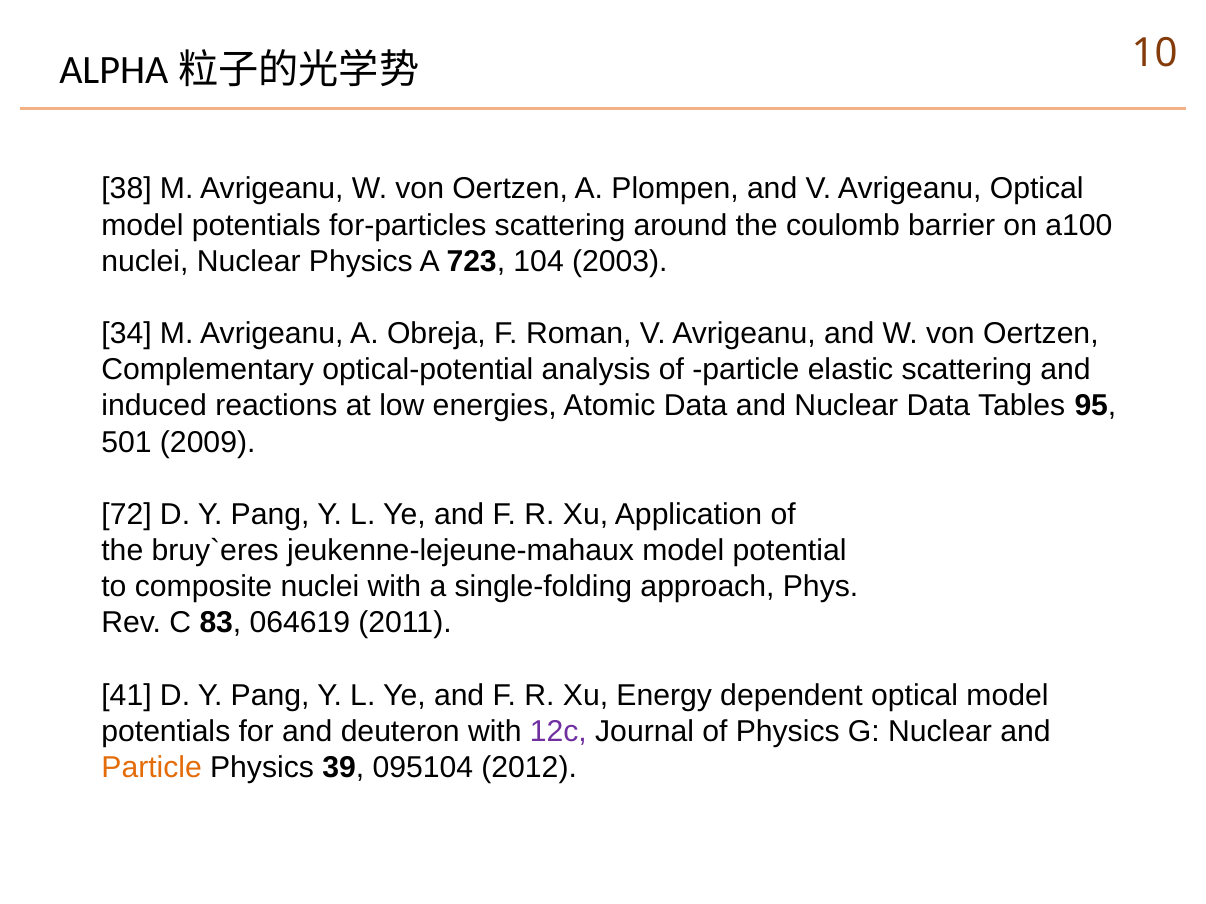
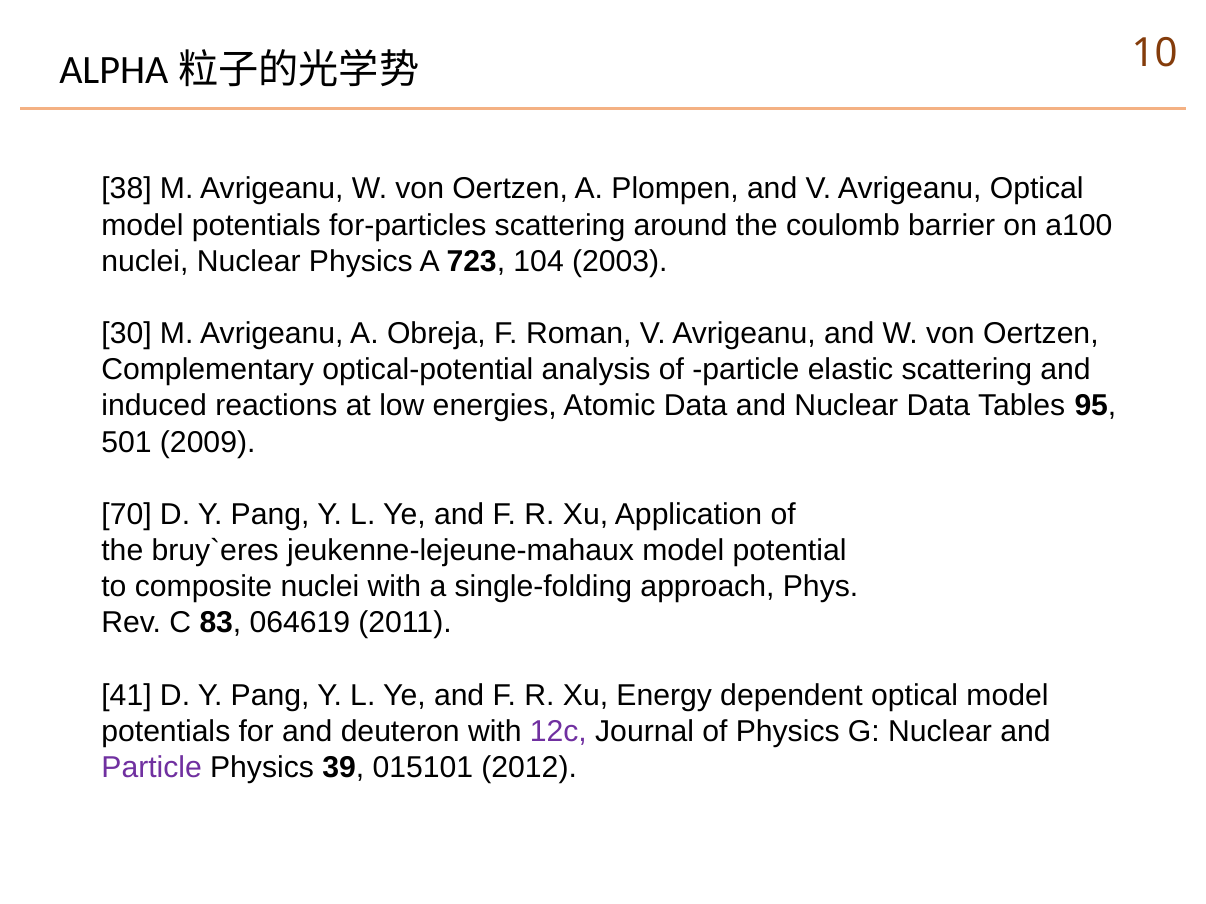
34: 34 -> 30
72: 72 -> 70
Particle at (152, 768) colour: orange -> purple
095104: 095104 -> 015101
